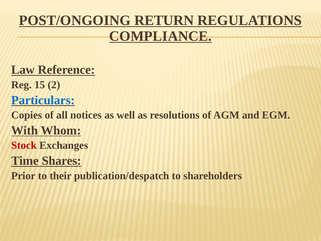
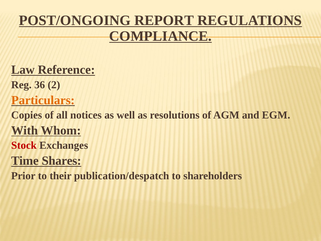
RETURN: RETURN -> REPORT
15: 15 -> 36
Particulars colour: blue -> orange
